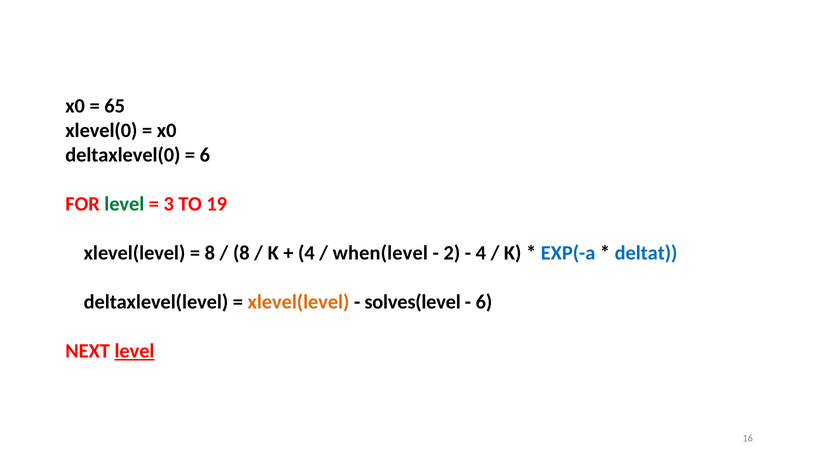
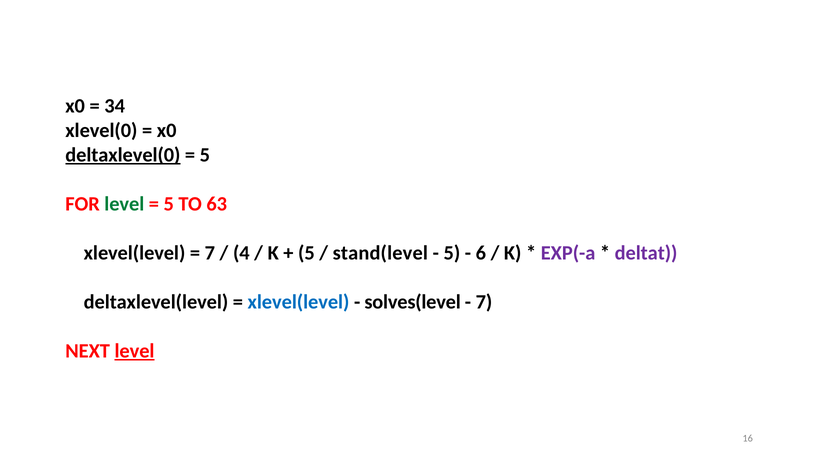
65: 65 -> 34
deltaxlevel(0 underline: none -> present
6 at (205, 155): 6 -> 5
3 at (169, 204): 3 -> 5
19: 19 -> 63
8 at (210, 253): 8 -> 7
8 at (241, 253): 8 -> 4
4 at (306, 253): 4 -> 5
when(level: when(level -> stand(level
2 at (452, 253): 2 -> 5
4 at (481, 253): 4 -> 6
EXP(-a colour: blue -> purple
deltat colour: blue -> purple
xlevel(level at (298, 302) colour: orange -> blue
6 at (484, 302): 6 -> 7
